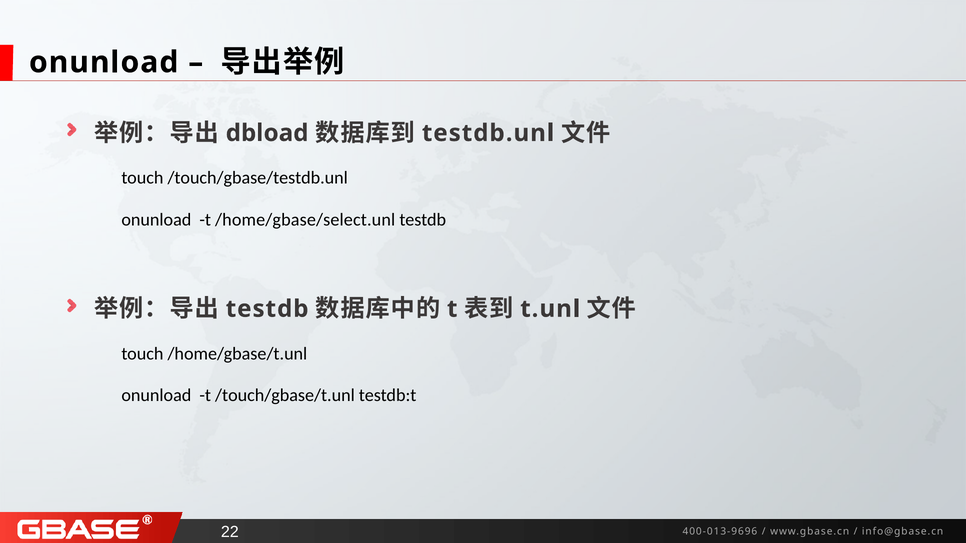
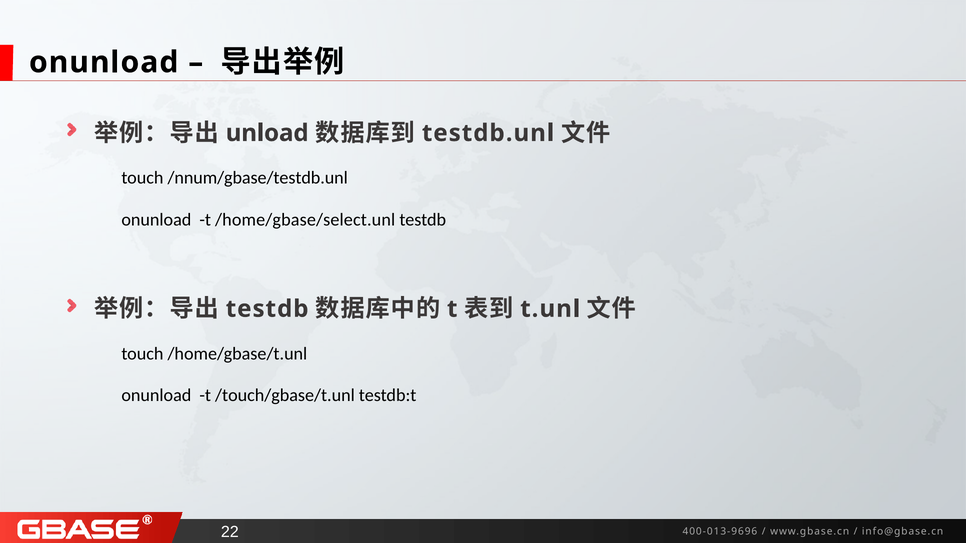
dbload: dbload -> unload
/touch/gbase/testdb.unl: /touch/gbase/testdb.unl -> /nnum/gbase/testdb.unl
